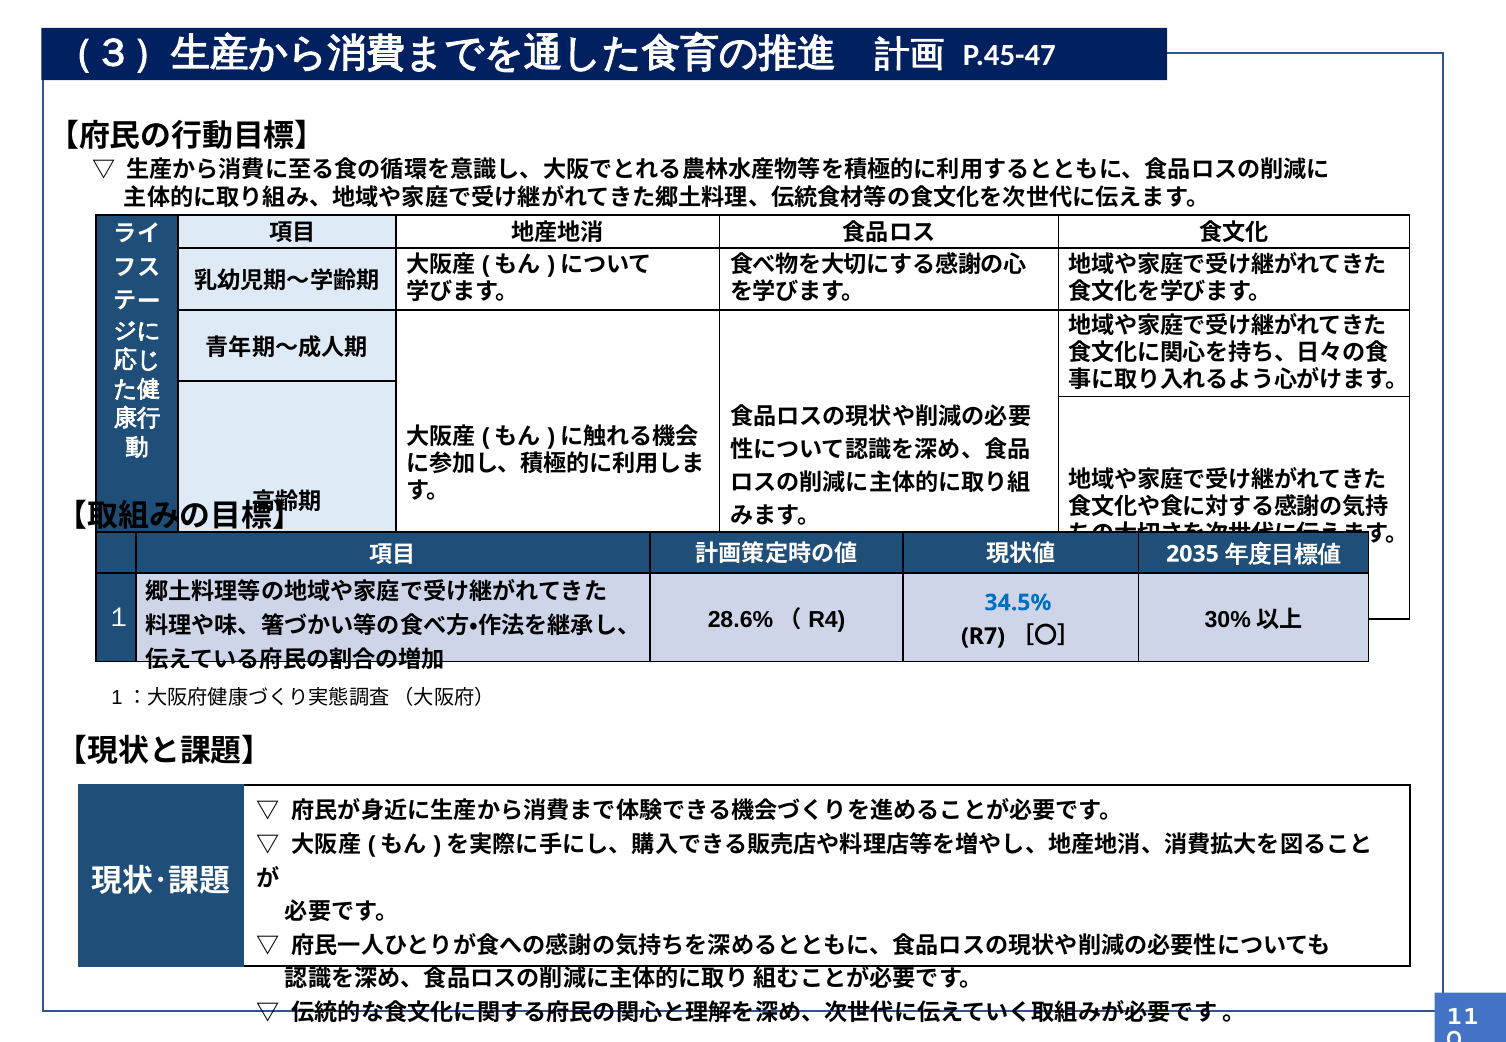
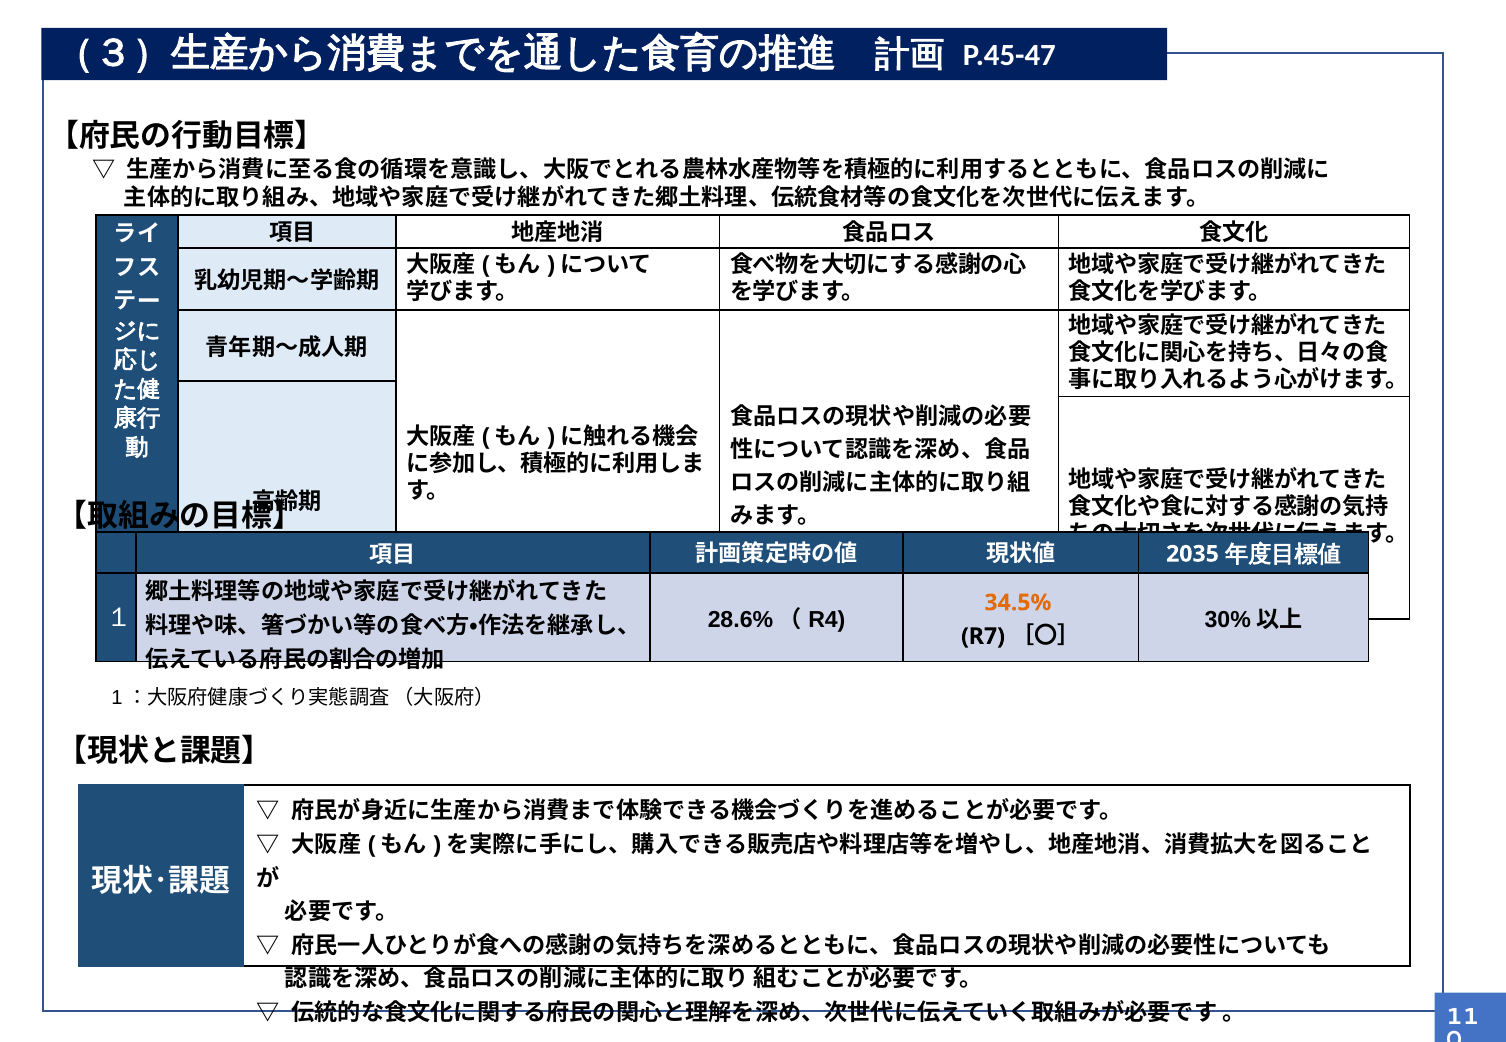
34.5% colour: blue -> orange
